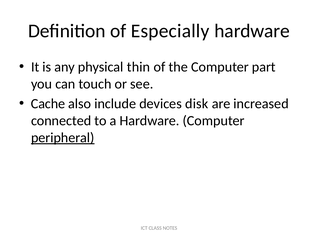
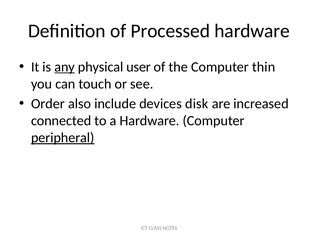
Especially: Especially -> Processed
any underline: none -> present
thin: thin -> user
part: part -> thin
Cache: Cache -> Order
